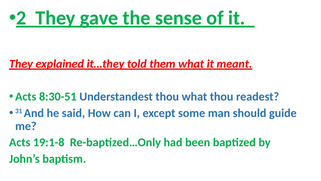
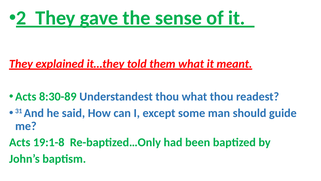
8:30-51: 8:30-51 -> 8:30-89
